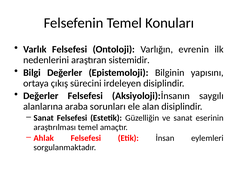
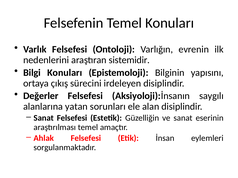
Bilgi Değerler: Değerler -> Konuları
araba: araba -> yatan
